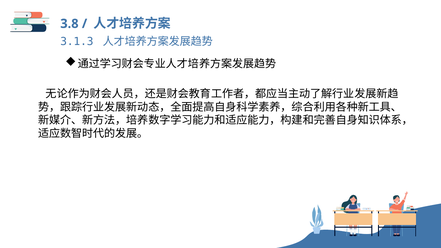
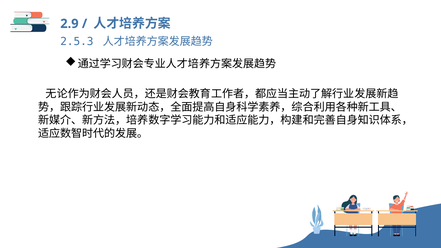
3.8: 3.8 -> 2.9
3.1.3: 3.1.3 -> 2.5.3
